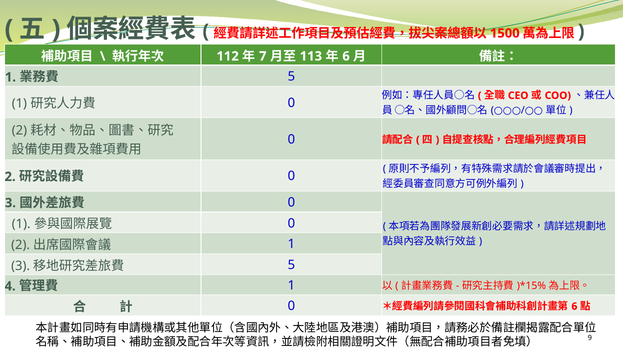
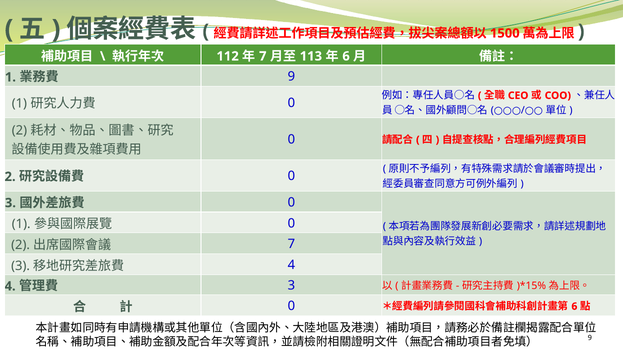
5 at (291, 77): 5 -> 9
1 at (291, 244): 1 -> 7
5 at (291, 265): 5 -> 4
1 at (291, 286): 1 -> 3
